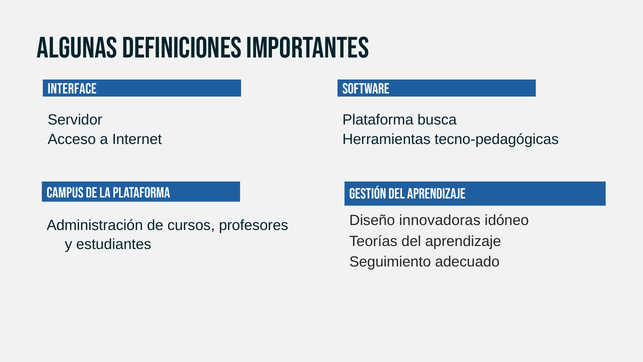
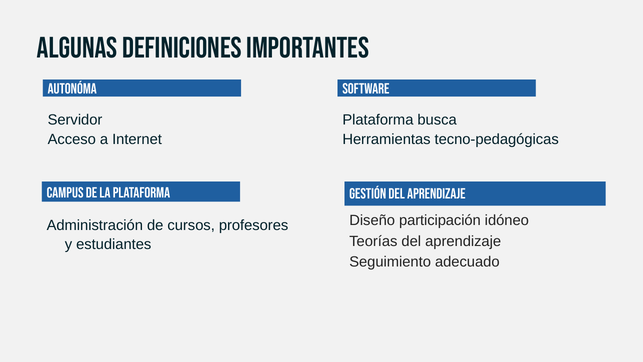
Interface: Interface -> Autonóma
innovadoras: innovadoras -> participación
